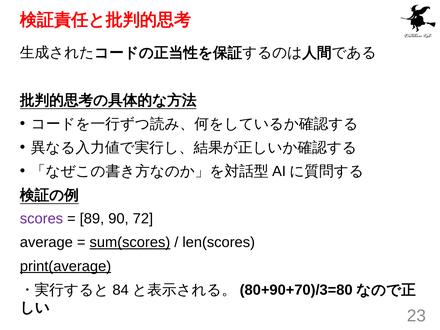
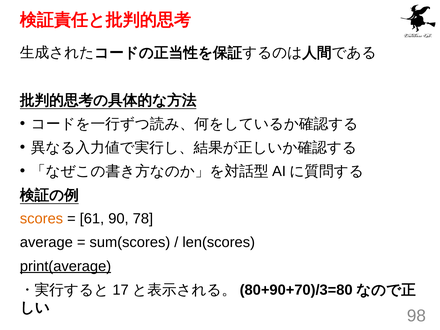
scores colour: purple -> orange
89: 89 -> 61
72: 72 -> 78
sum(scores underline: present -> none
84: 84 -> 17
23: 23 -> 98
